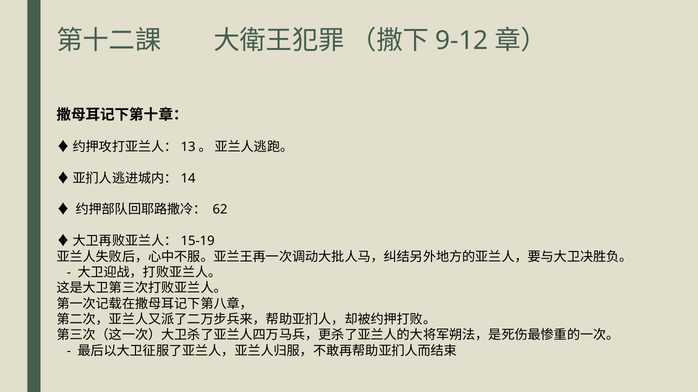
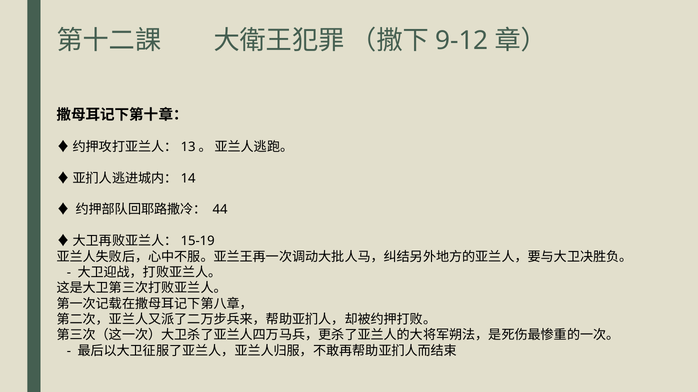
62: 62 -> 44
